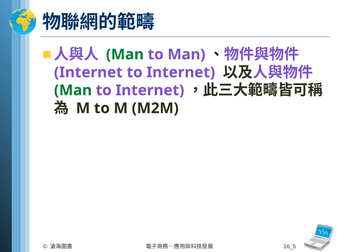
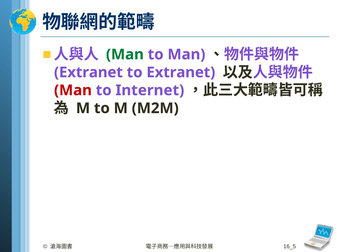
Internet at (88, 73): Internet -> Extranet
Internet at (181, 73): Internet -> Extranet
Man at (73, 91) colour: green -> red
